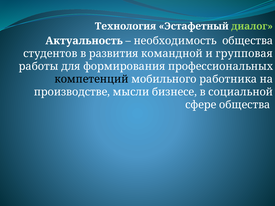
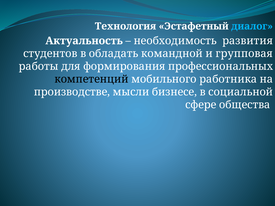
диалог colour: light green -> light blue
необходимость общества: общества -> развития
развития: развития -> обладать
